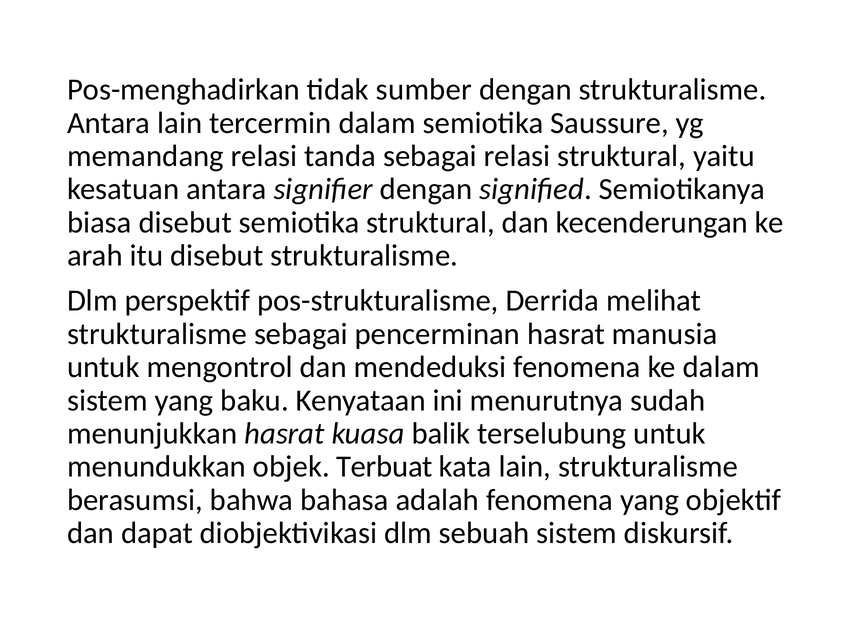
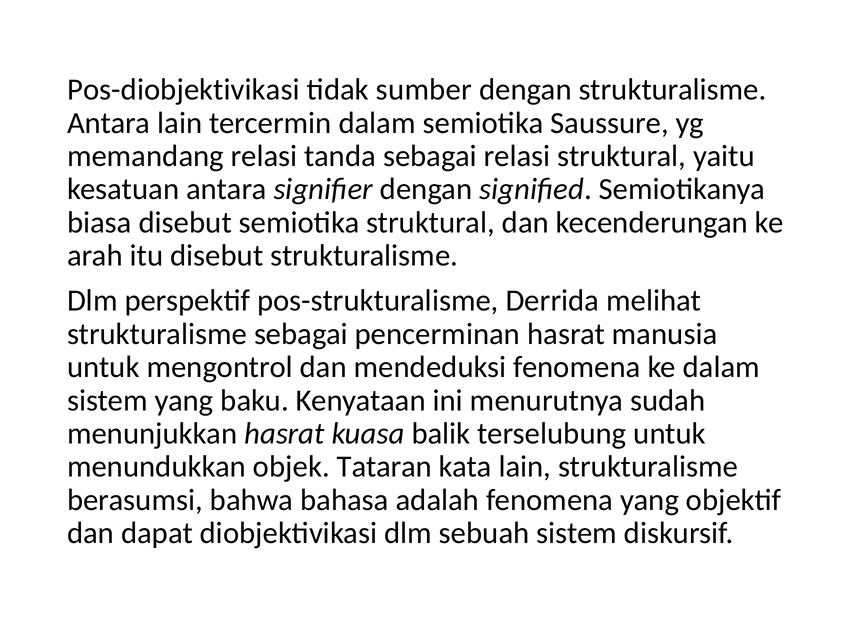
Pos-menghadirkan: Pos-menghadirkan -> Pos-diobjektivikasi
Terbuat: Terbuat -> Tataran
